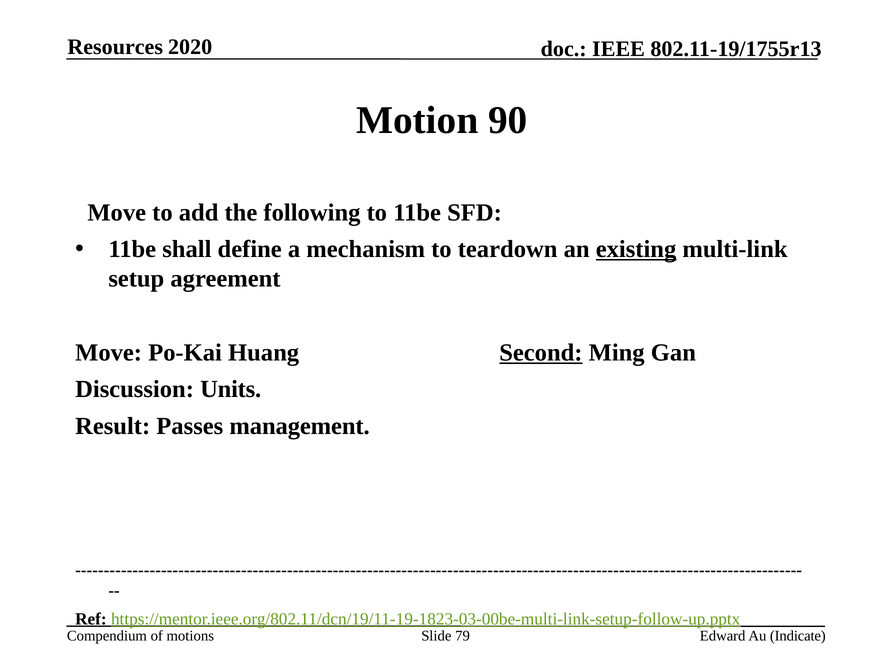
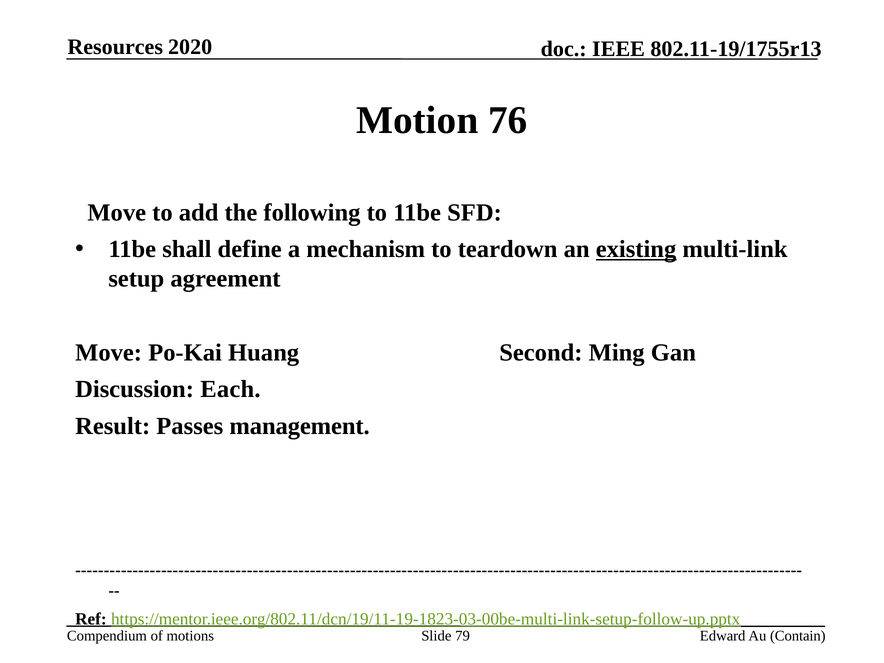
90: 90 -> 76
Second underline: present -> none
Units: Units -> Each
Indicate: Indicate -> Contain
